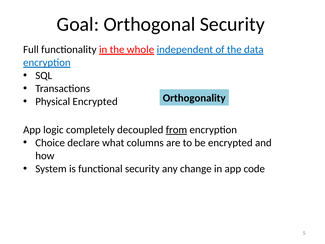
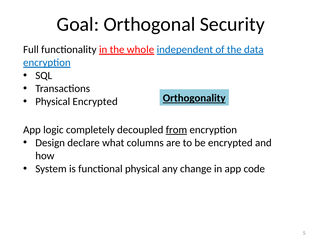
Orthogonality underline: none -> present
Choice: Choice -> Design
functional security: security -> physical
